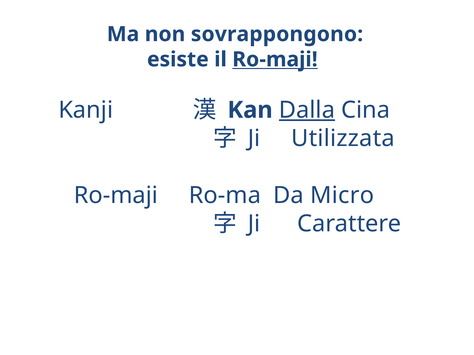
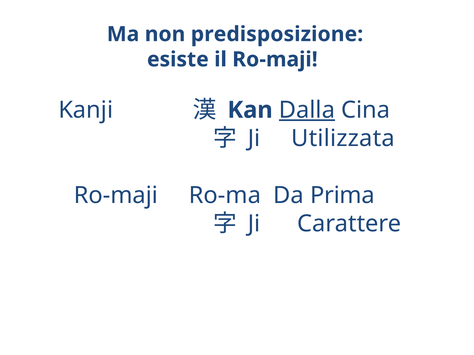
sovrappongono: sovrappongono -> predisposizione
Ro-maji at (275, 60) underline: present -> none
Micro: Micro -> Prima
